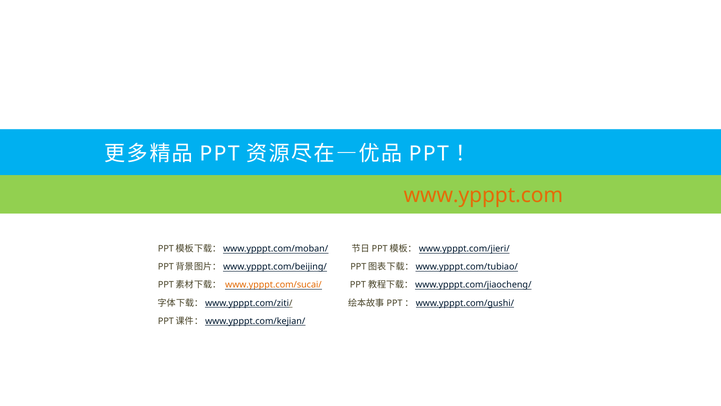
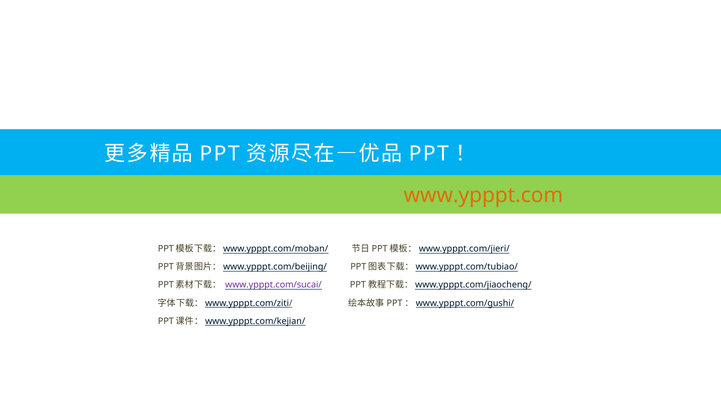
www.ypppt.com/sucai/ colour: orange -> purple
